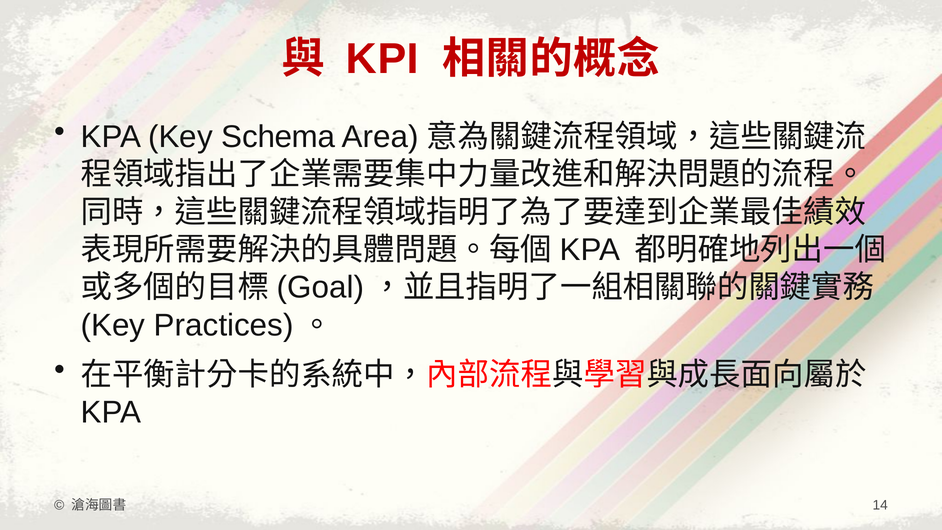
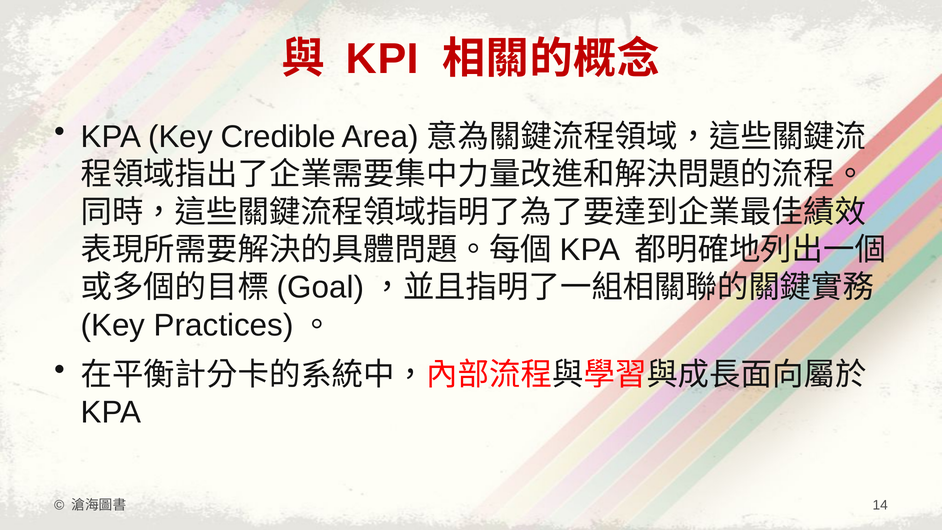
Schema: Schema -> Credible
